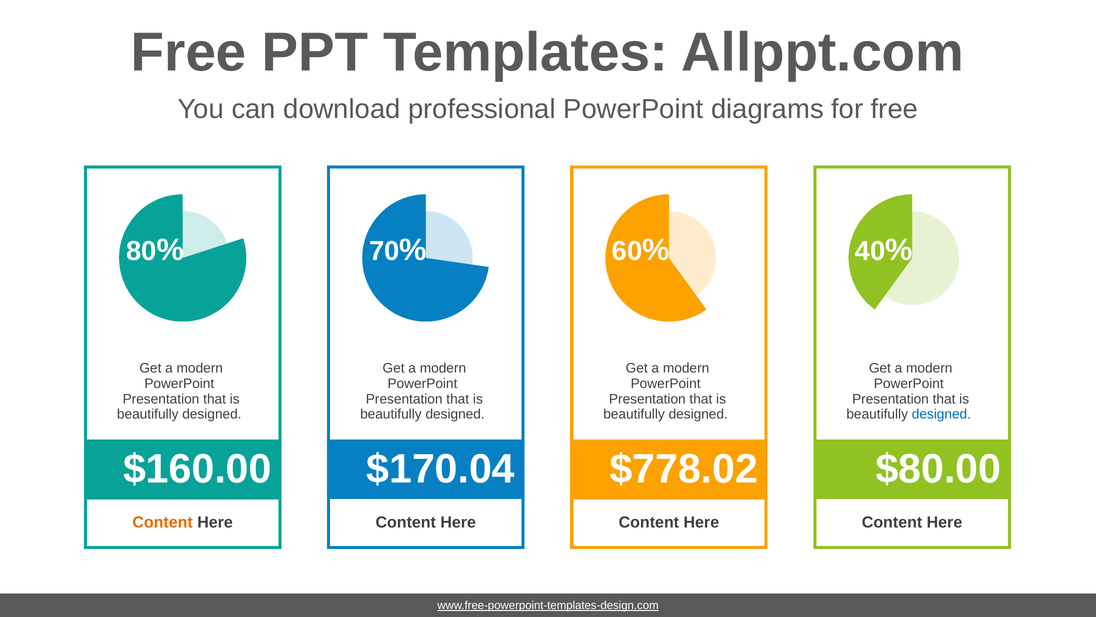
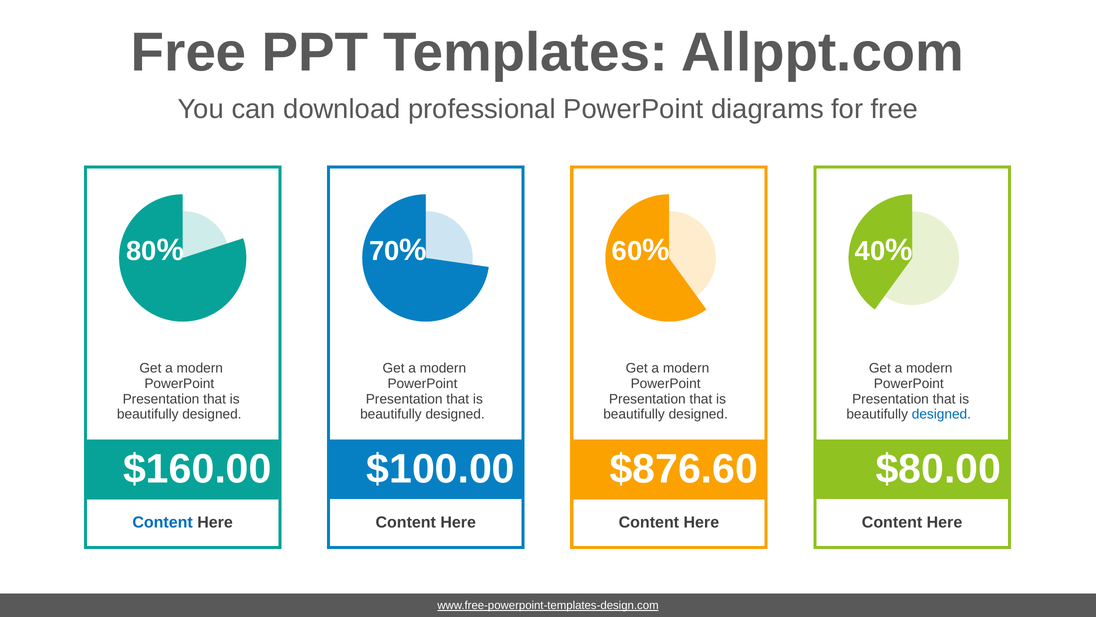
$170.04: $170.04 -> $100.00
$778.02: $778.02 -> $876.60
Content at (163, 522) colour: orange -> blue
